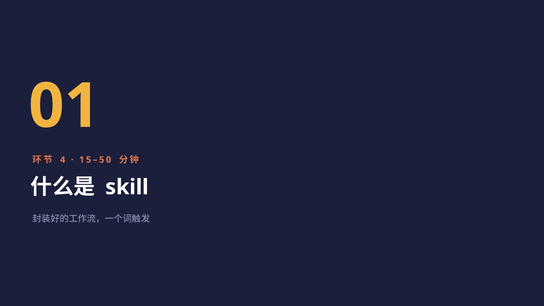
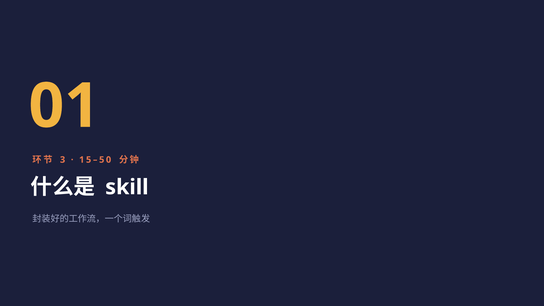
4: 4 -> 3
